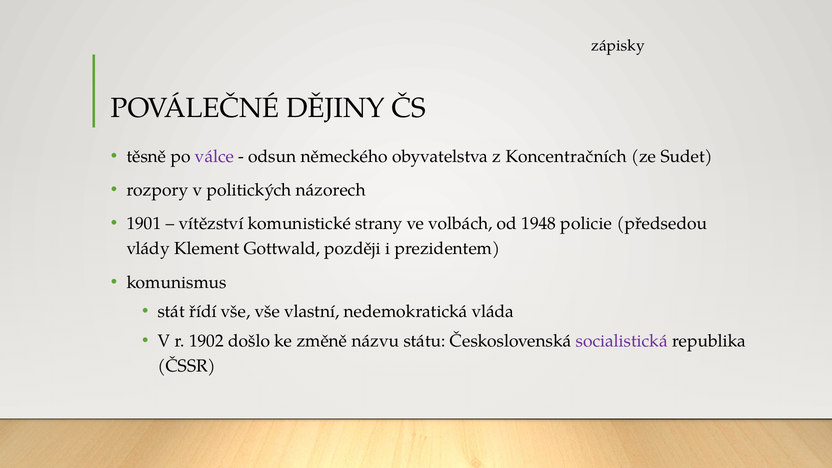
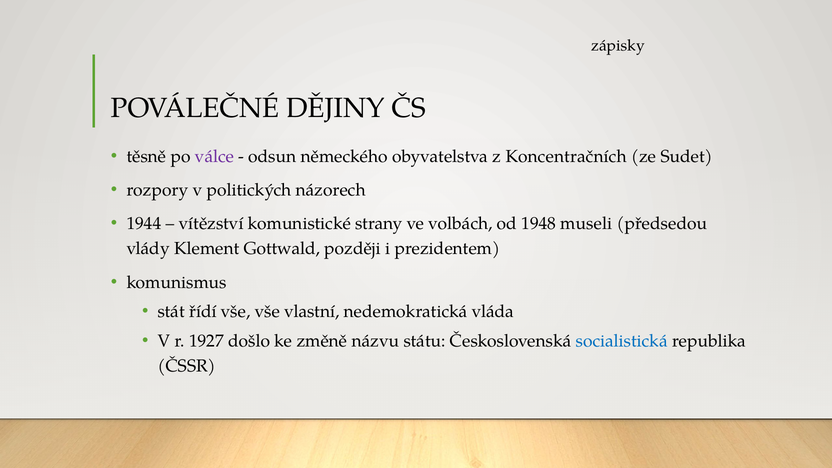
1901: 1901 -> 1944
policie: policie -> museli
1902: 1902 -> 1927
socialistická colour: purple -> blue
